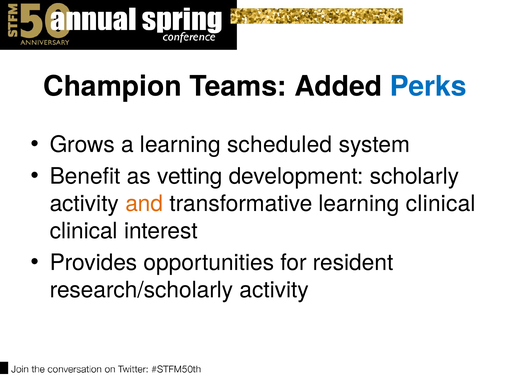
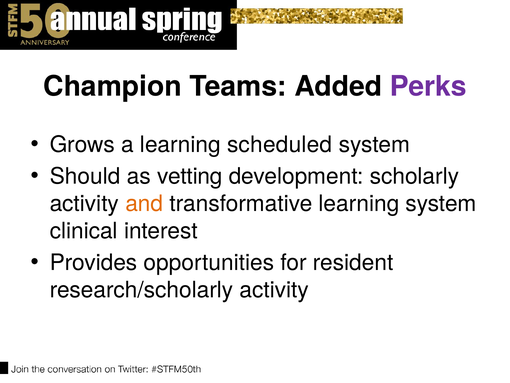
Perks colour: blue -> purple
Benefit: Benefit -> Should
learning clinical: clinical -> system
